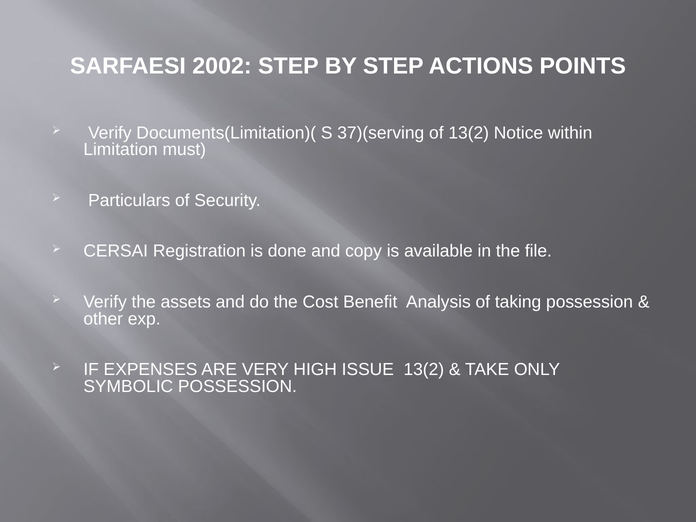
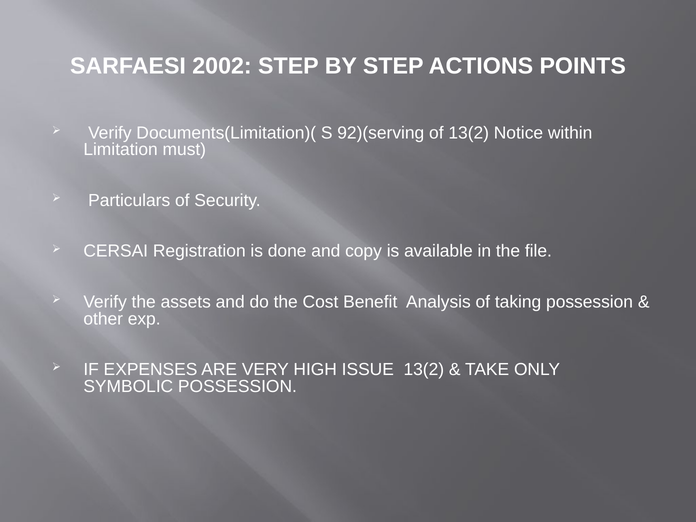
37)(serving: 37)(serving -> 92)(serving
